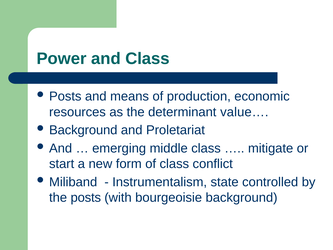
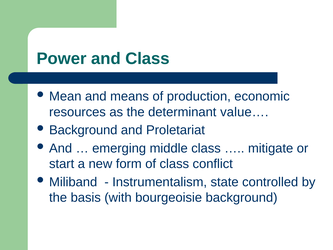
Posts at (65, 96): Posts -> Mean
the posts: posts -> basis
